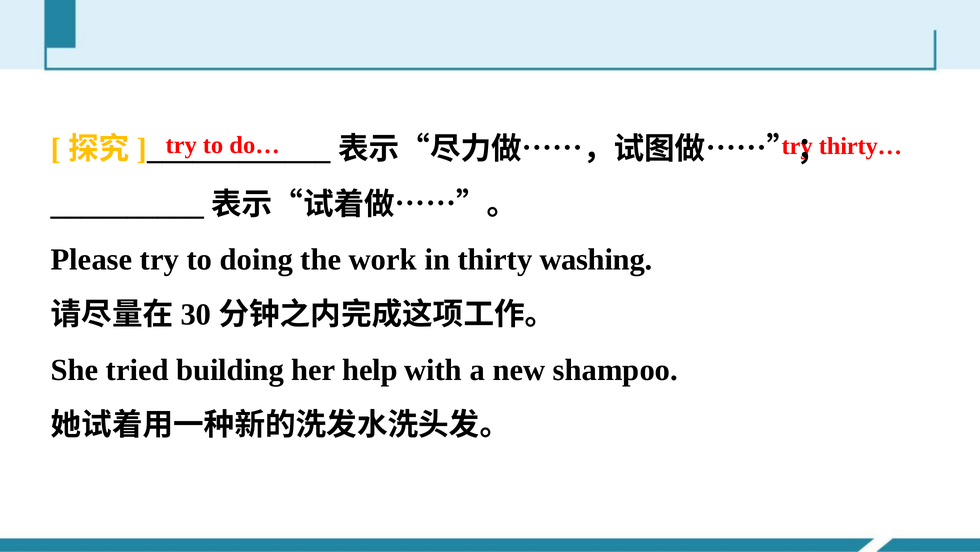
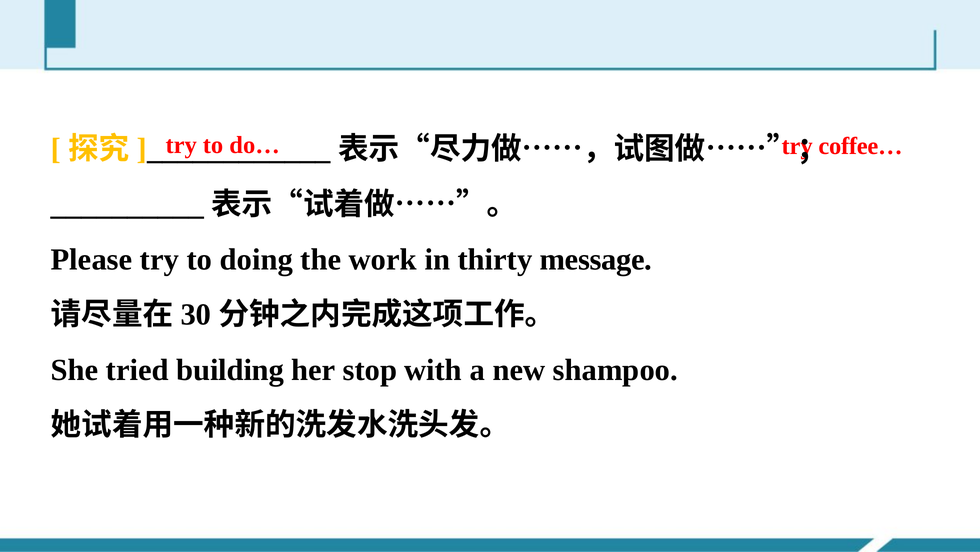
thirty…: thirty… -> coffee…
washing: washing -> message
help: help -> stop
